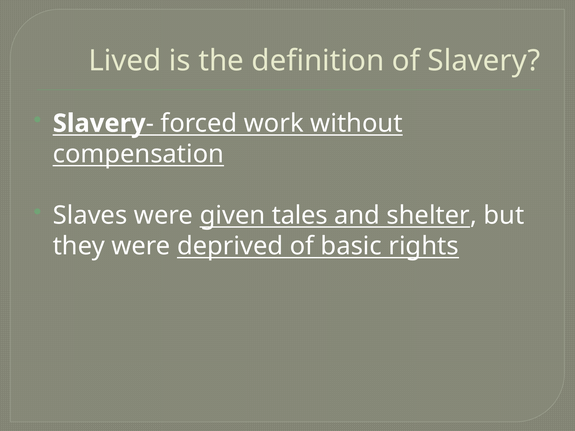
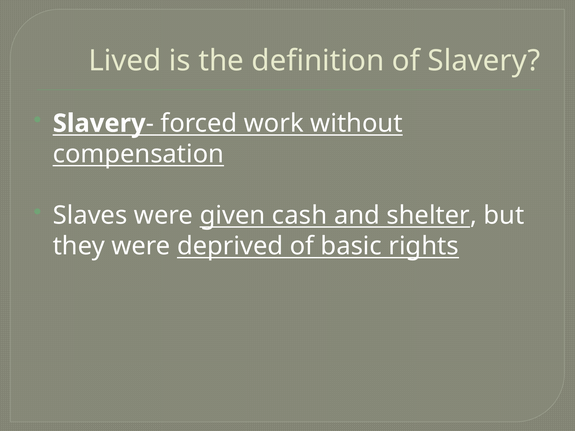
tales: tales -> cash
